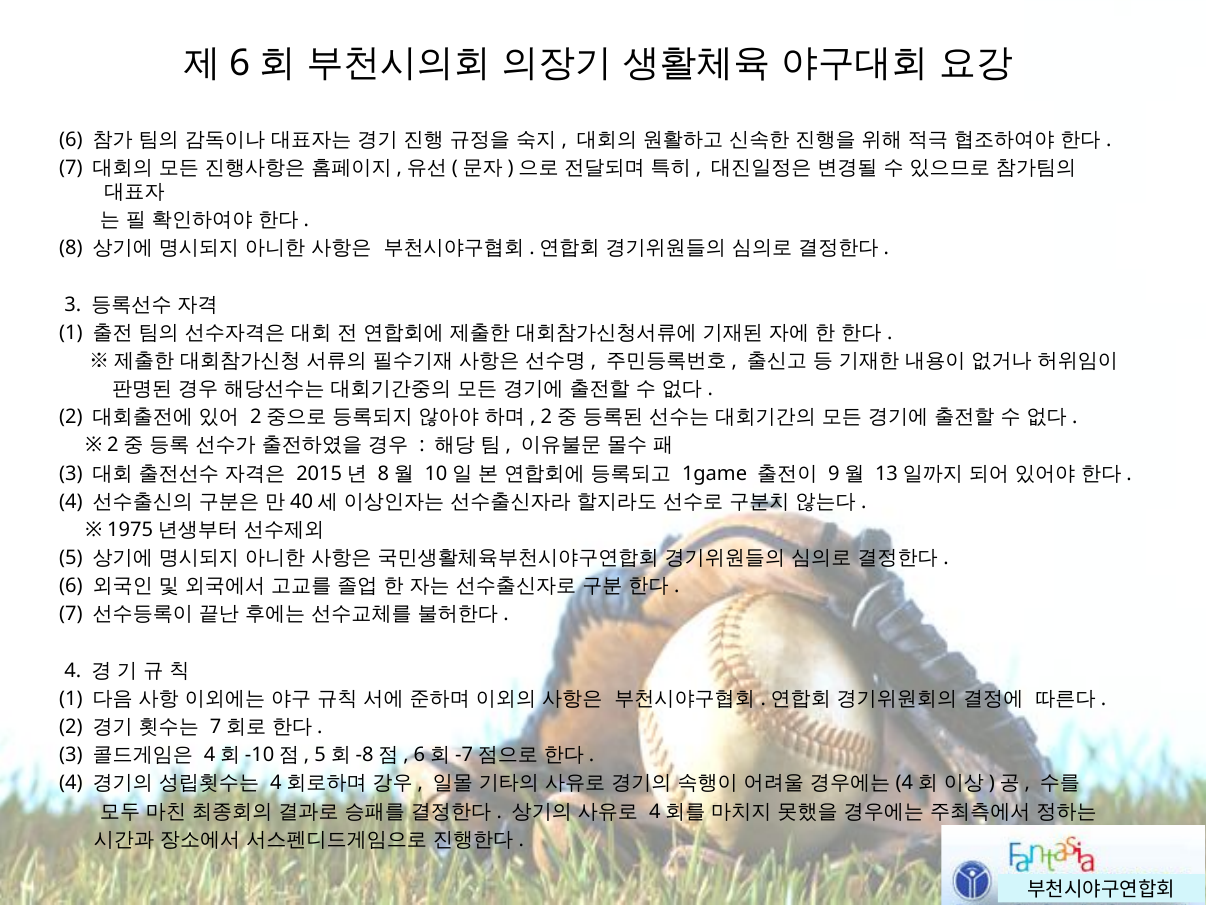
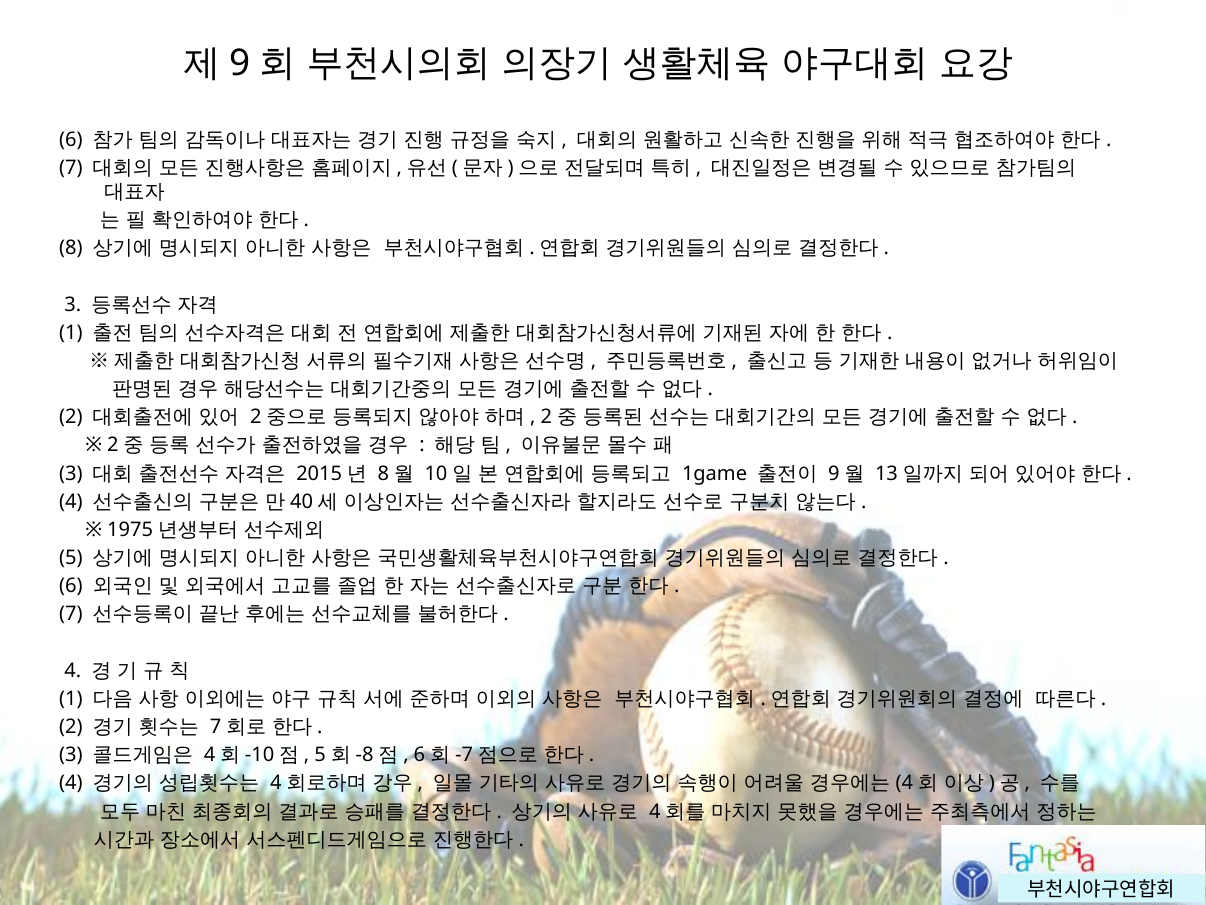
6 at (240, 63): 6 -> 9
